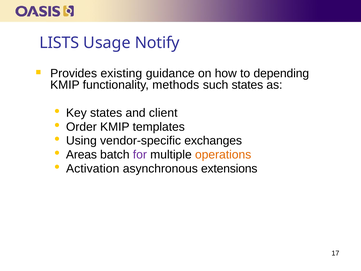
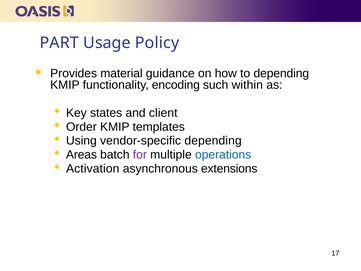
LISTS: LISTS -> PART
Notify: Notify -> Policy
existing: existing -> material
methods: methods -> encoding
such states: states -> within
vendor-specific exchanges: exchanges -> depending
operations colour: orange -> blue
